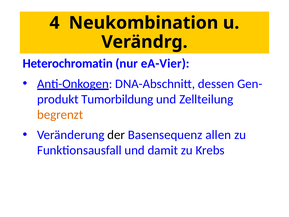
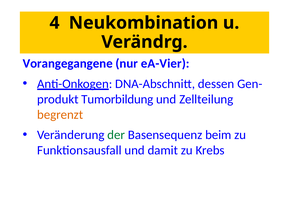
Heterochromatin: Heterochromatin -> Vorangegangene
der colour: black -> green
allen: allen -> beim
